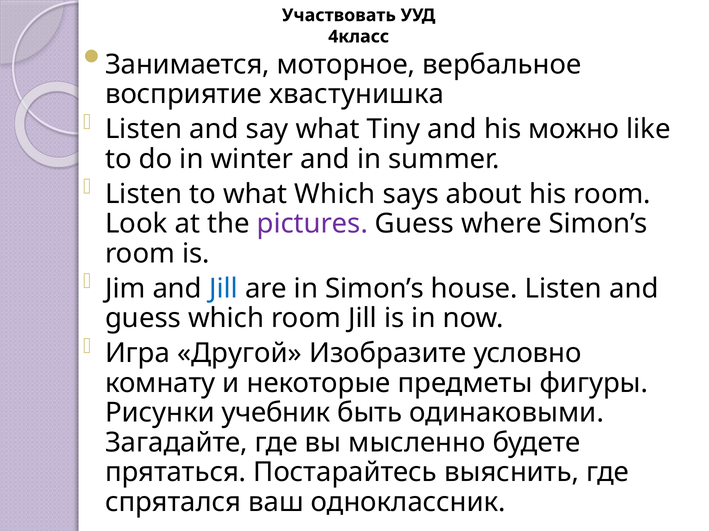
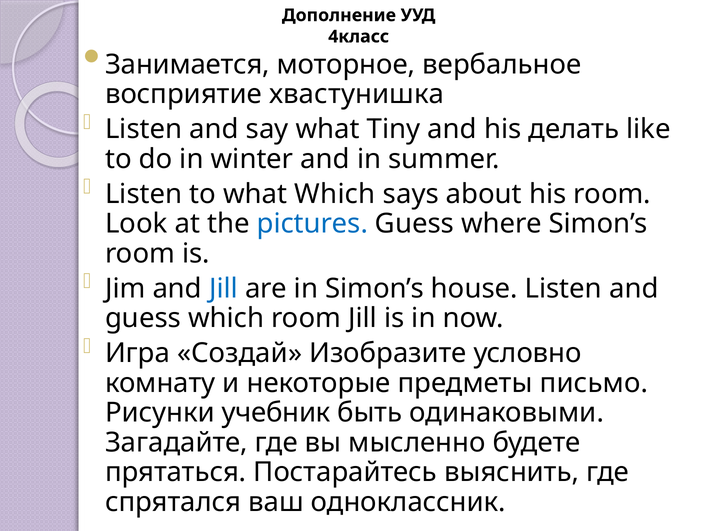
Участвовать: Участвовать -> Дополнение
можно: можно -> делать
pictures colour: purple -> blue
Другой: Другой -> Создай
фигуры: фигуры -> письмо
